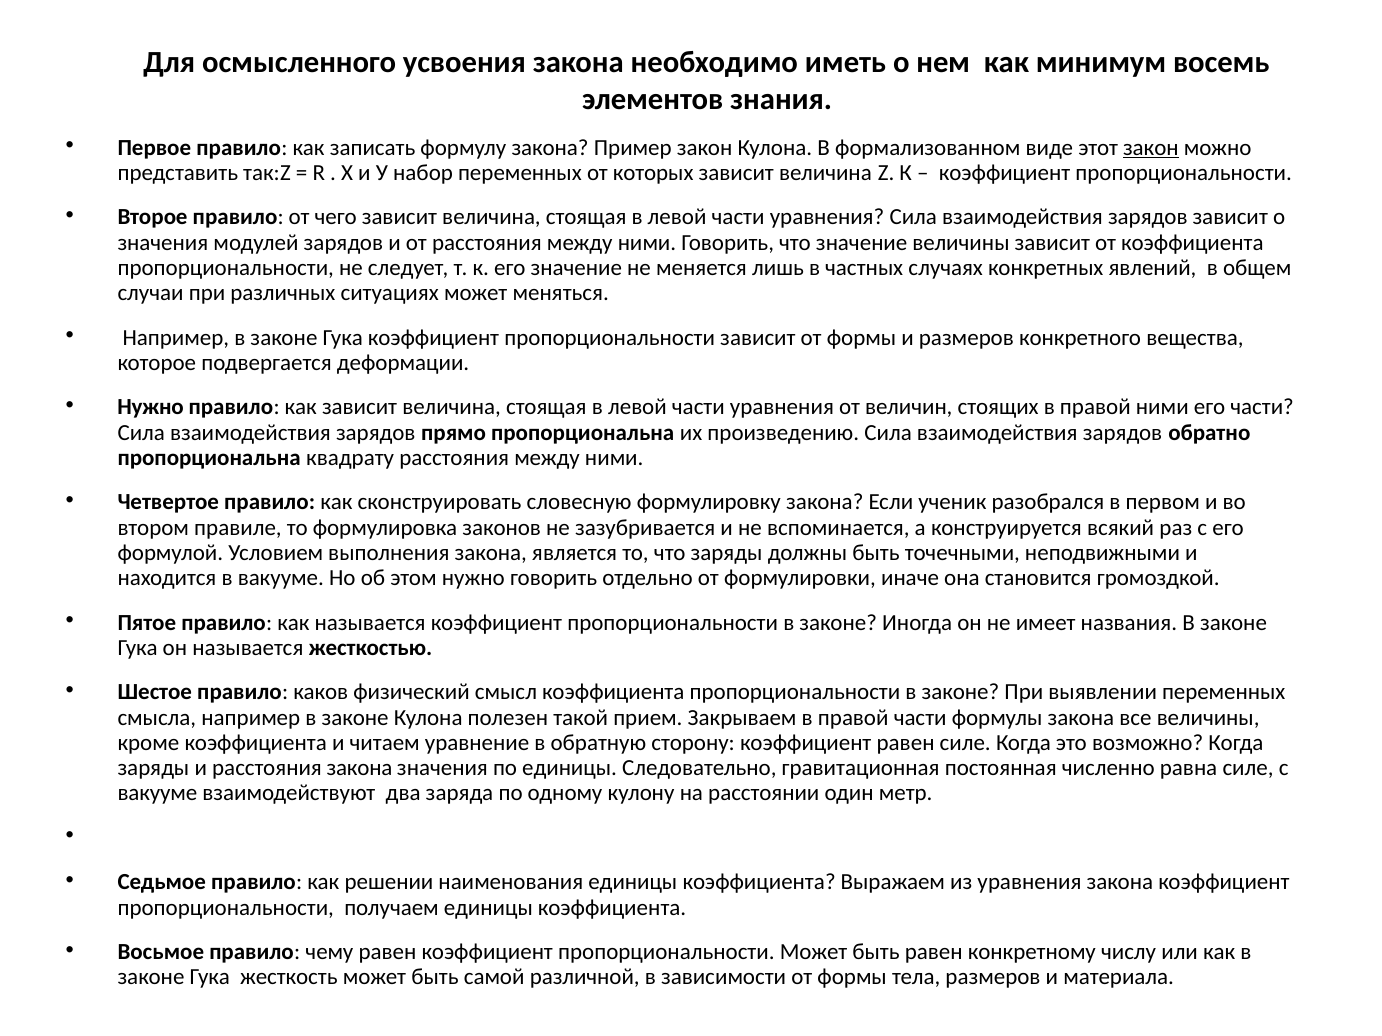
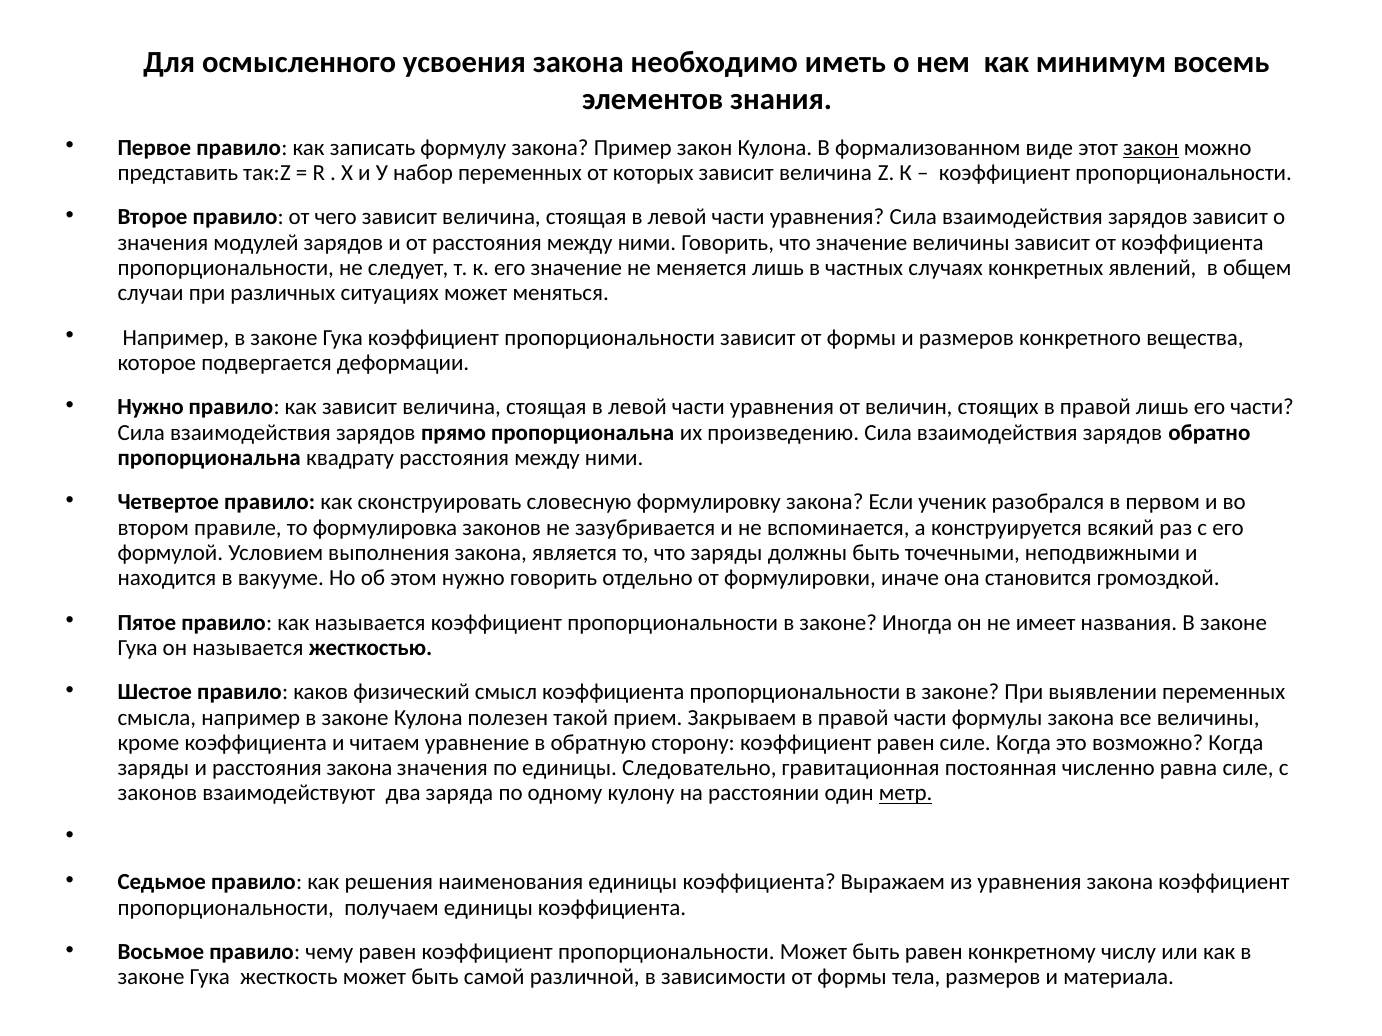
правой ними: ними -> лишь
вакууме at (157, 794): вакууме -> законов
метр underline: none -> present
решении: решении -> решения
